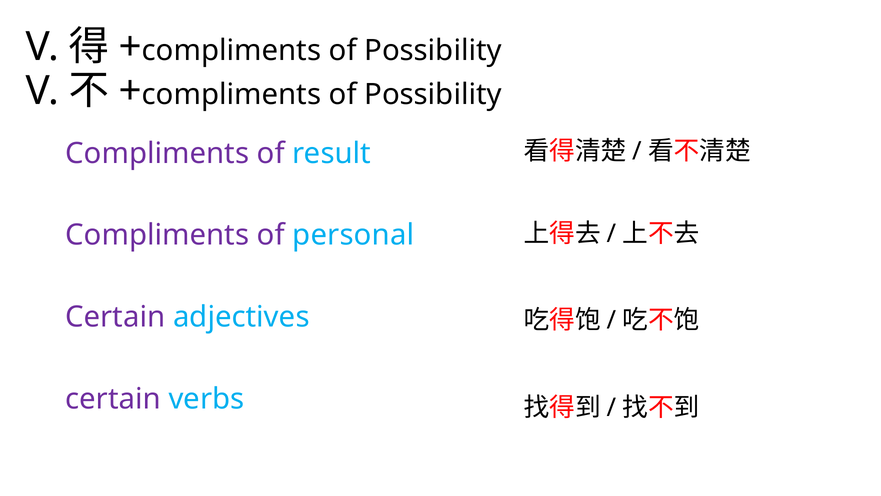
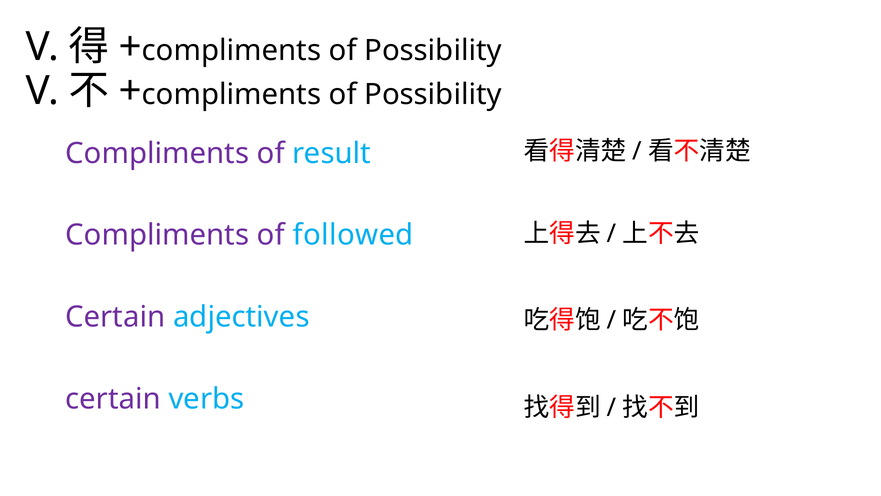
personal: personal -> followed
